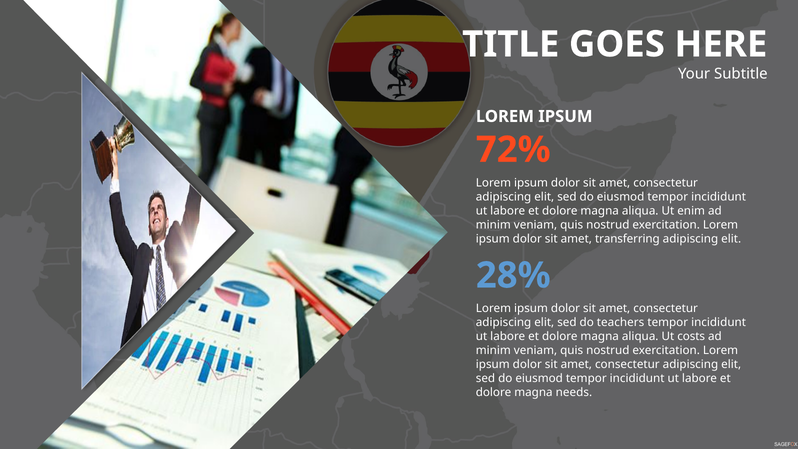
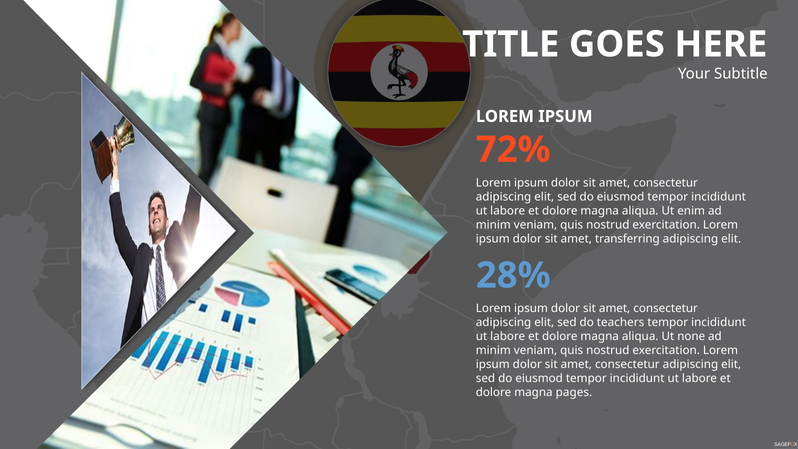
costs: costs -> none
needs: needs -> pages
